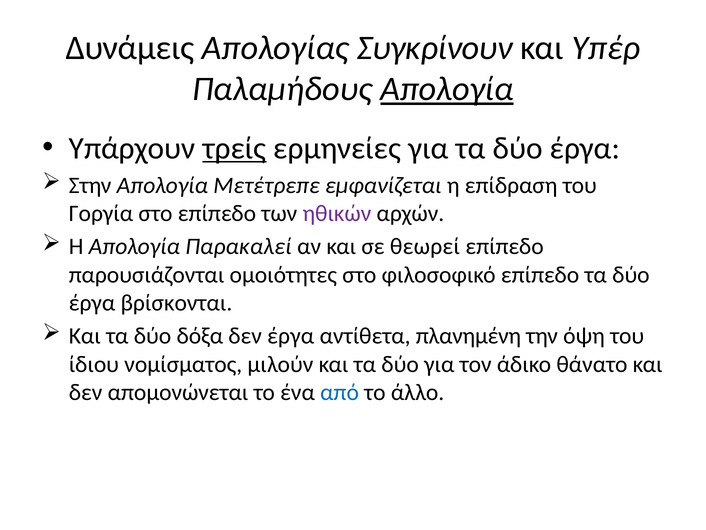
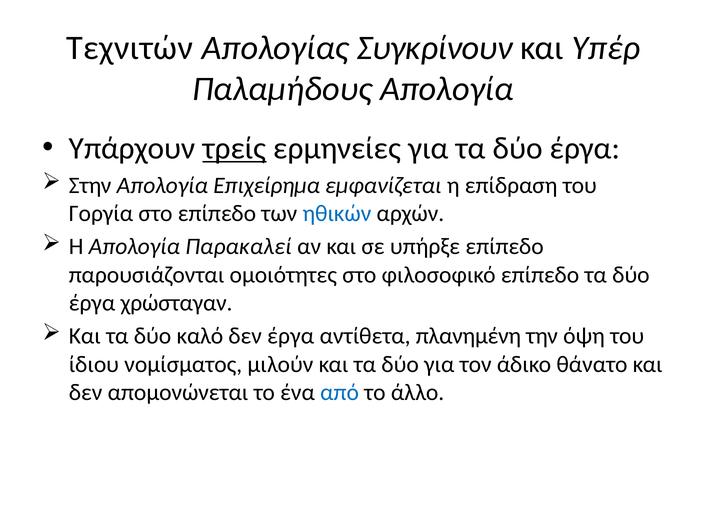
Δυνάμεις: Δυνάμεις -> Τεχνιτών
Απολογία at (447, 89) underline: present -> none
Μετέτρεπε: Μετέτρεπε -> Επιχείρημα
ηθικών colour: purple -> blue
θεωρεί: θεωρεί -> υπήρξε
βρίσκονται: βρίσκονται -> χρώσταγαν
δόξα: δόξα -> καλό
